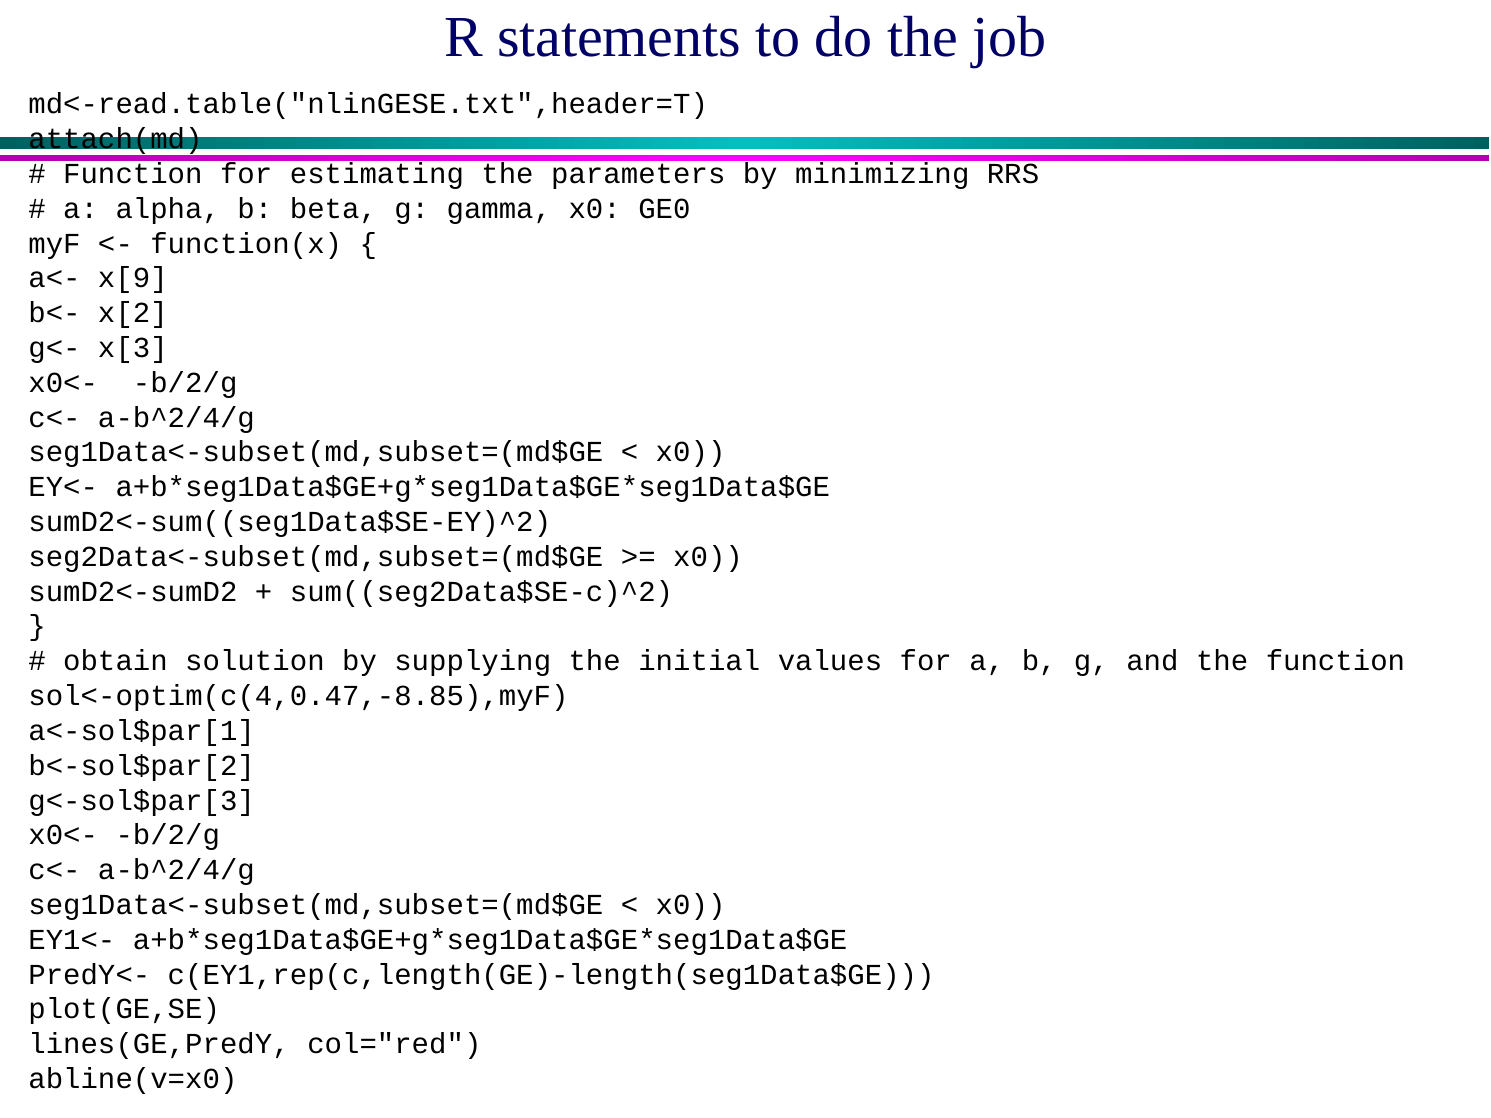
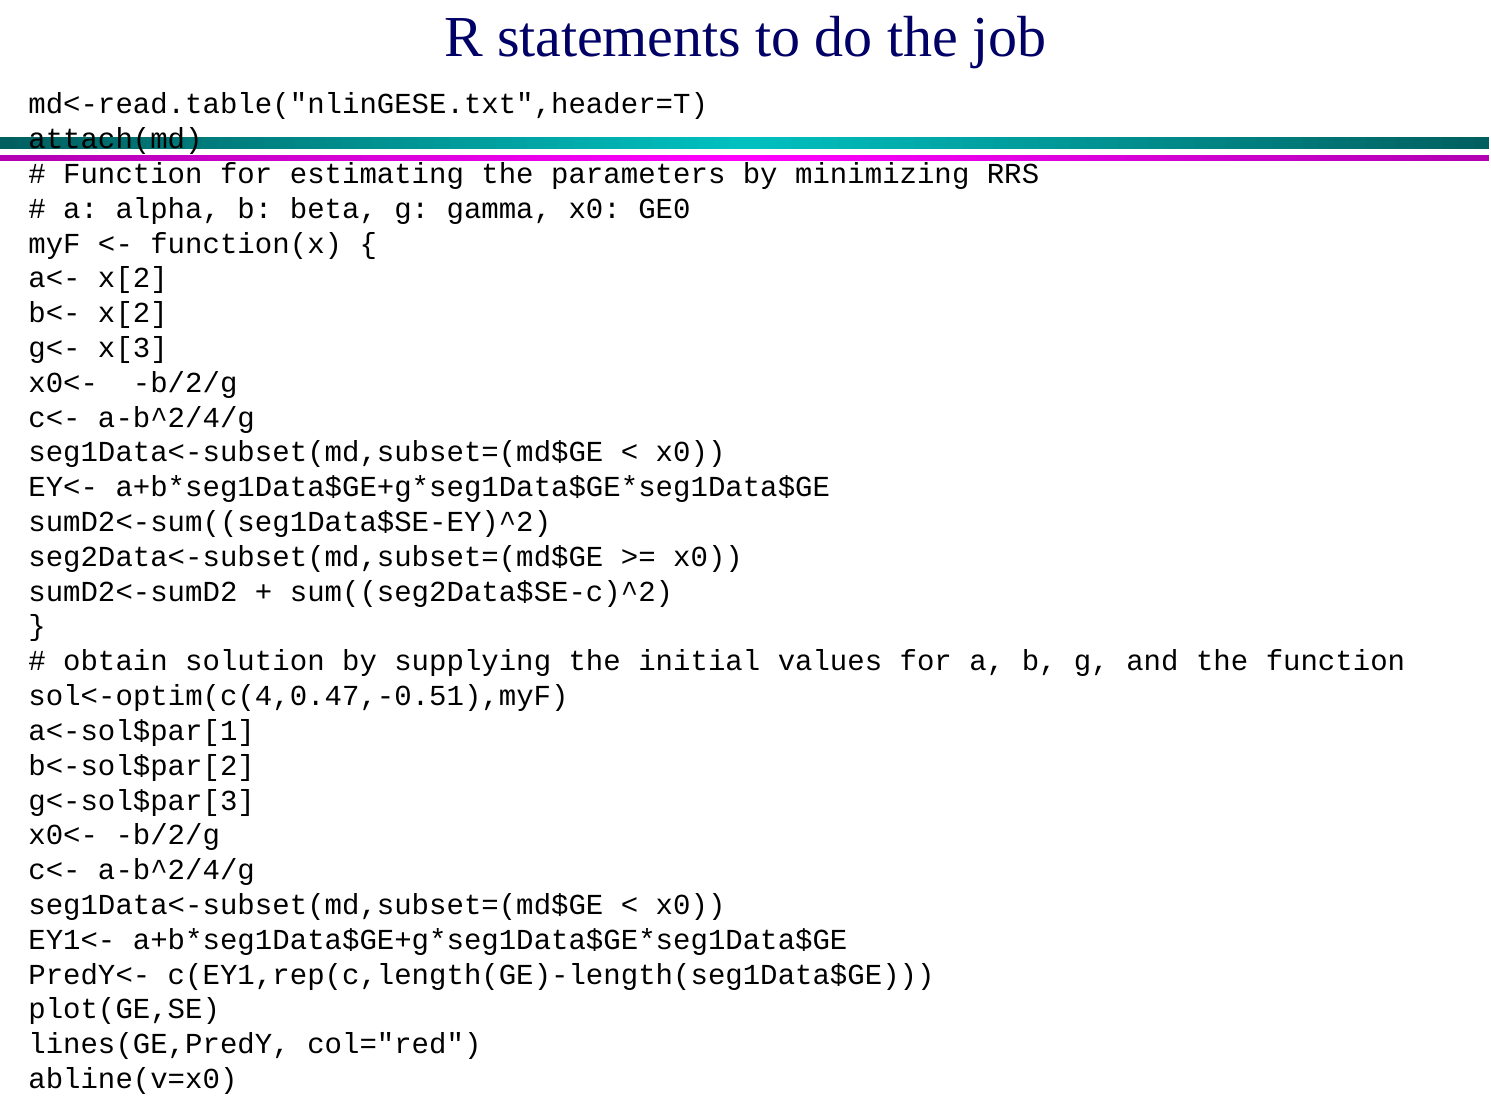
a<- x[9: x[9 -> x[2
sol<-optim(c(4,0.47,-8.85),myF: sol<-optim(c(4,0.47,-8.85),myF -> sol<-optim(c(4,0.47,-0.51),myF
